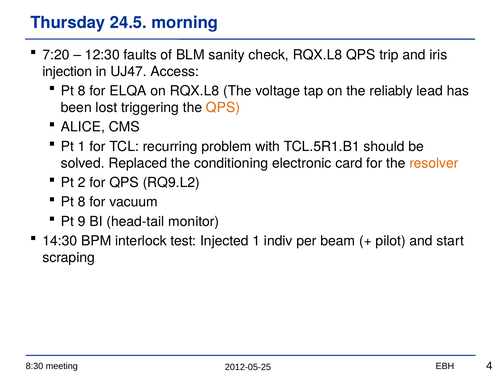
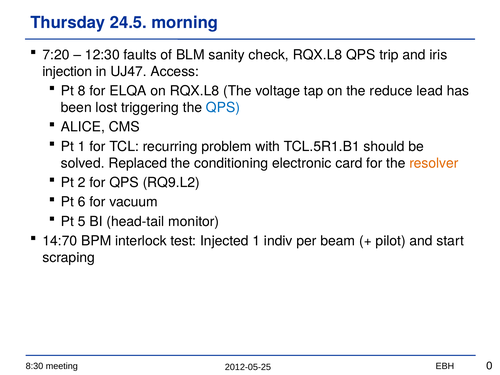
reliably: reliably -> reduce
QPS at (223, 108) colour: orange -> blue
8 at (82, 202): 8 -> 6
9: 9 -> 5
14:30: 14:30 -> 14:70
4: 4 -> 0
